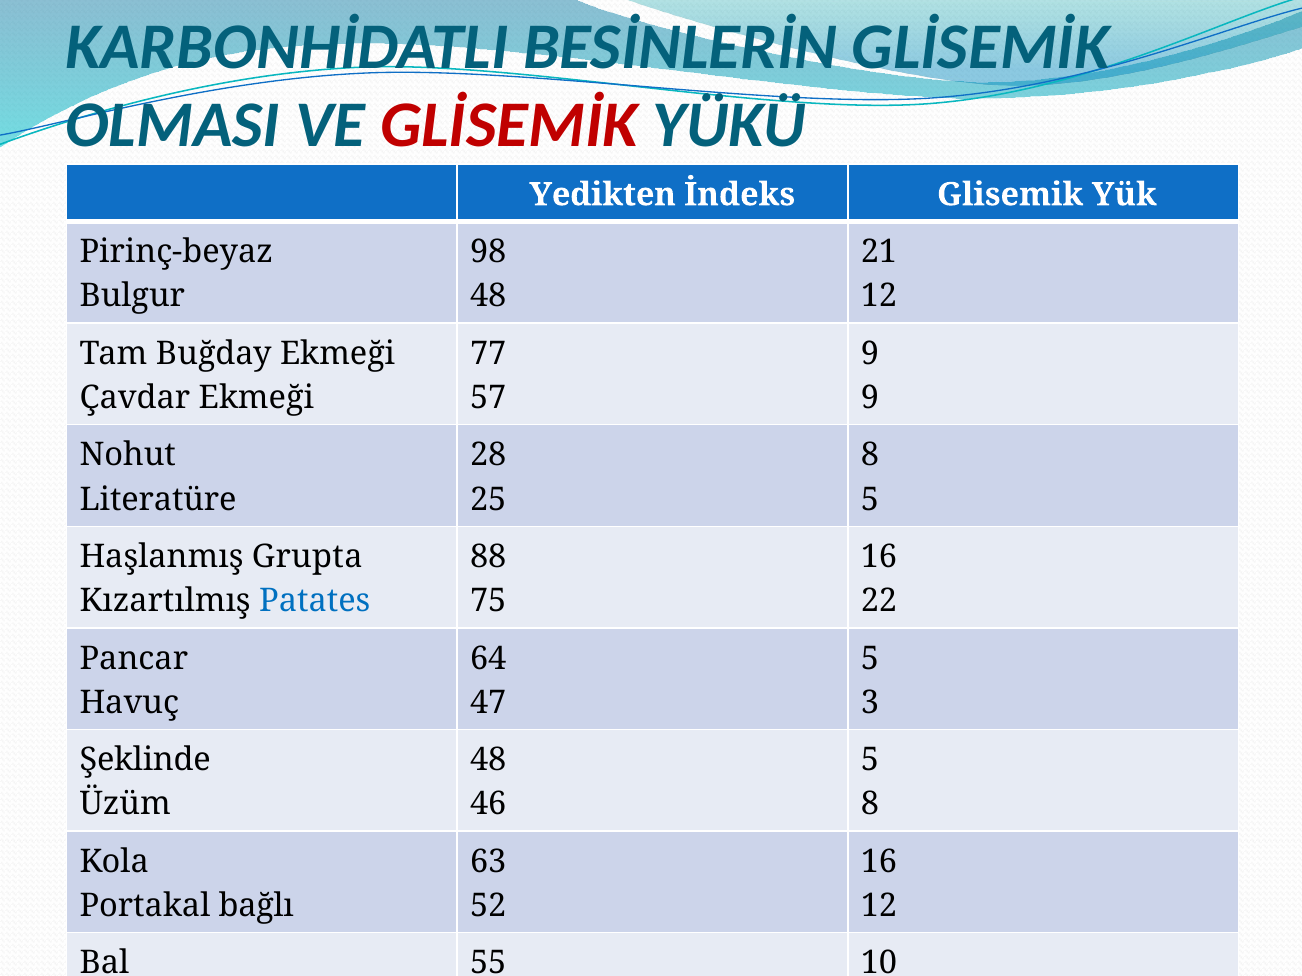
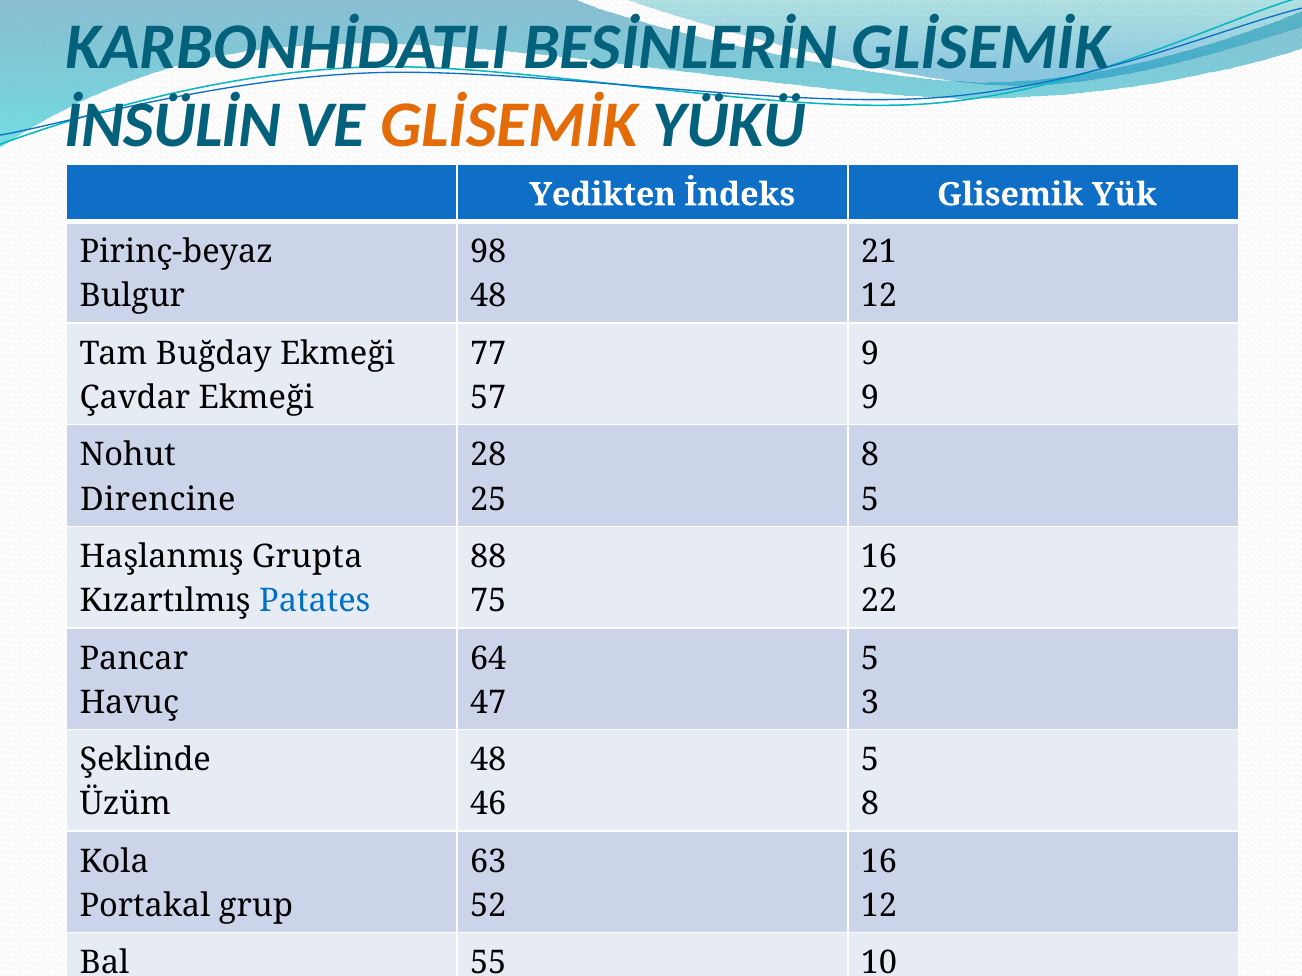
OLMASI: OLMASI -> İNSÜLİN
GLİSEMİK at (509, 126) colour: red -> orange
Literatüre: Literatüre -> Direncine
bağlı: bağlı -> grup
